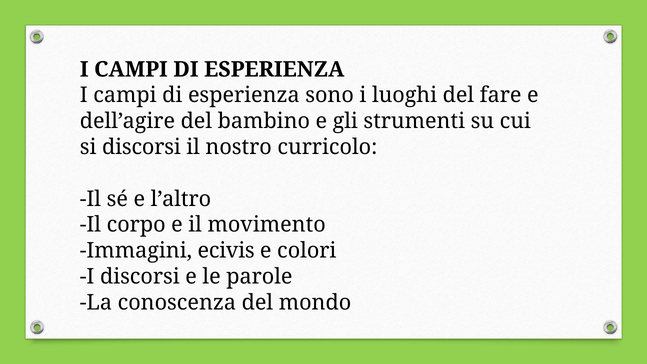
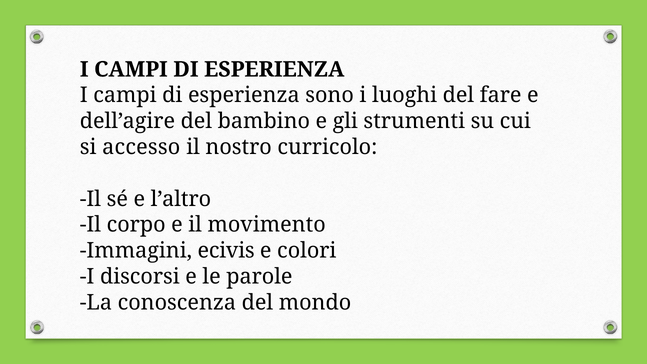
si discorsi: discorsi -> accesso
